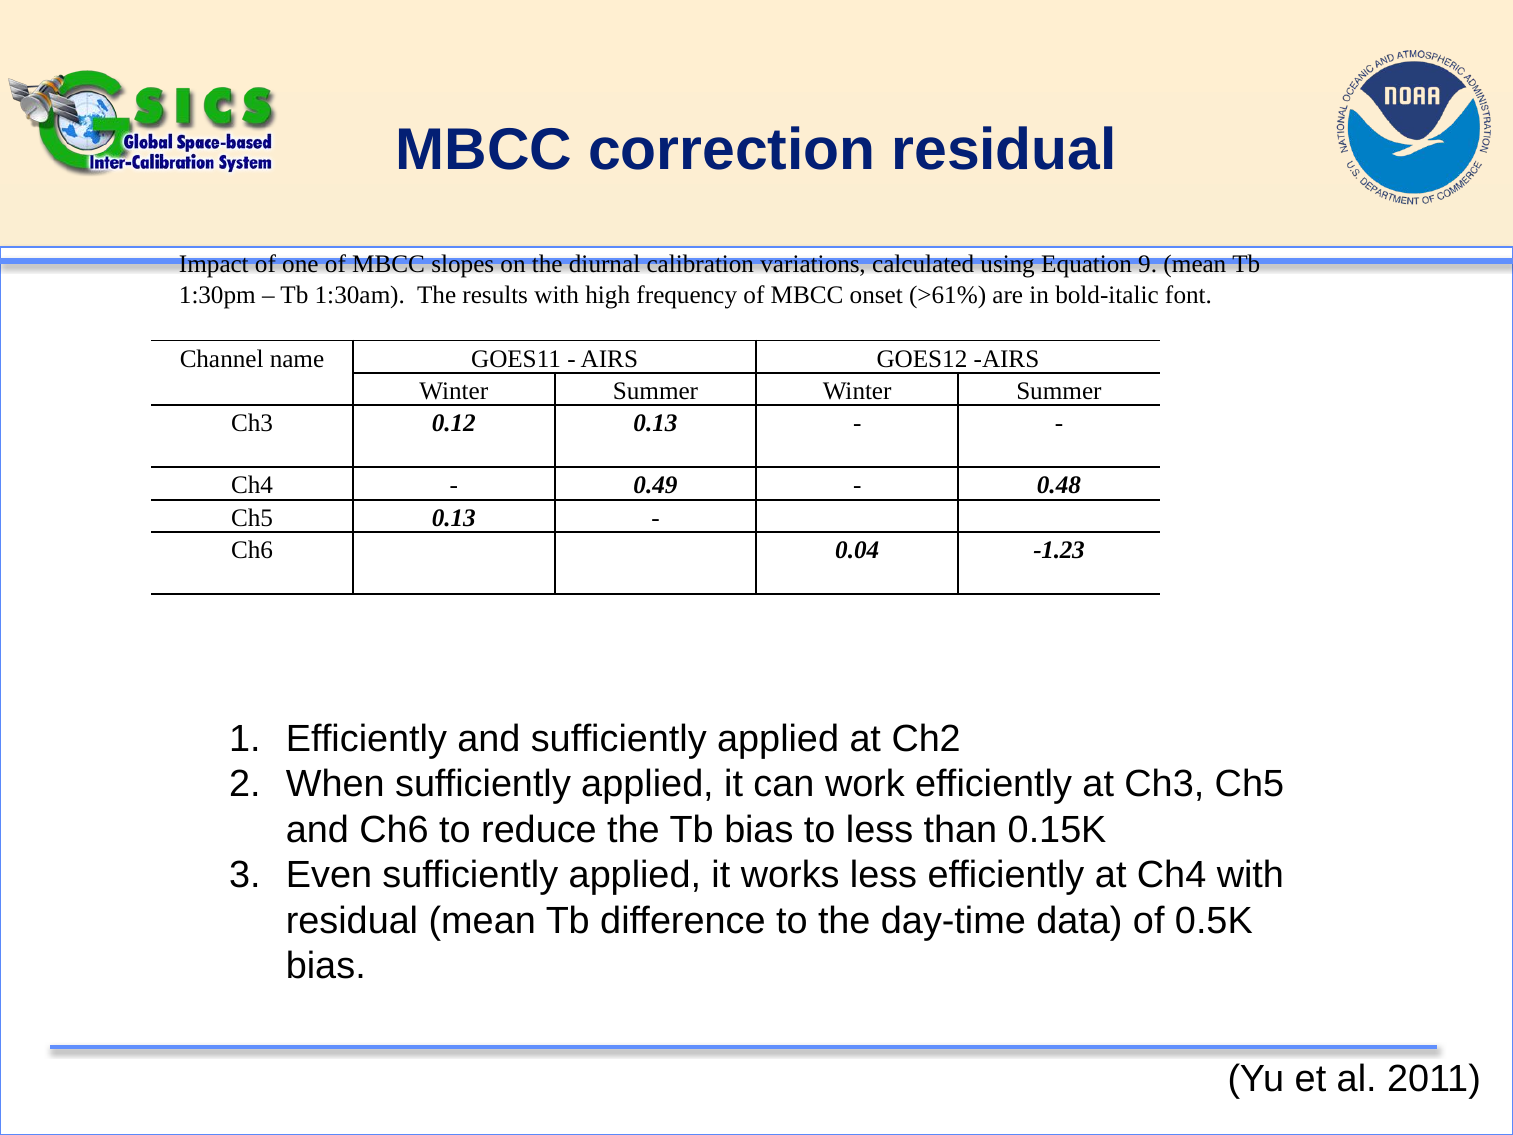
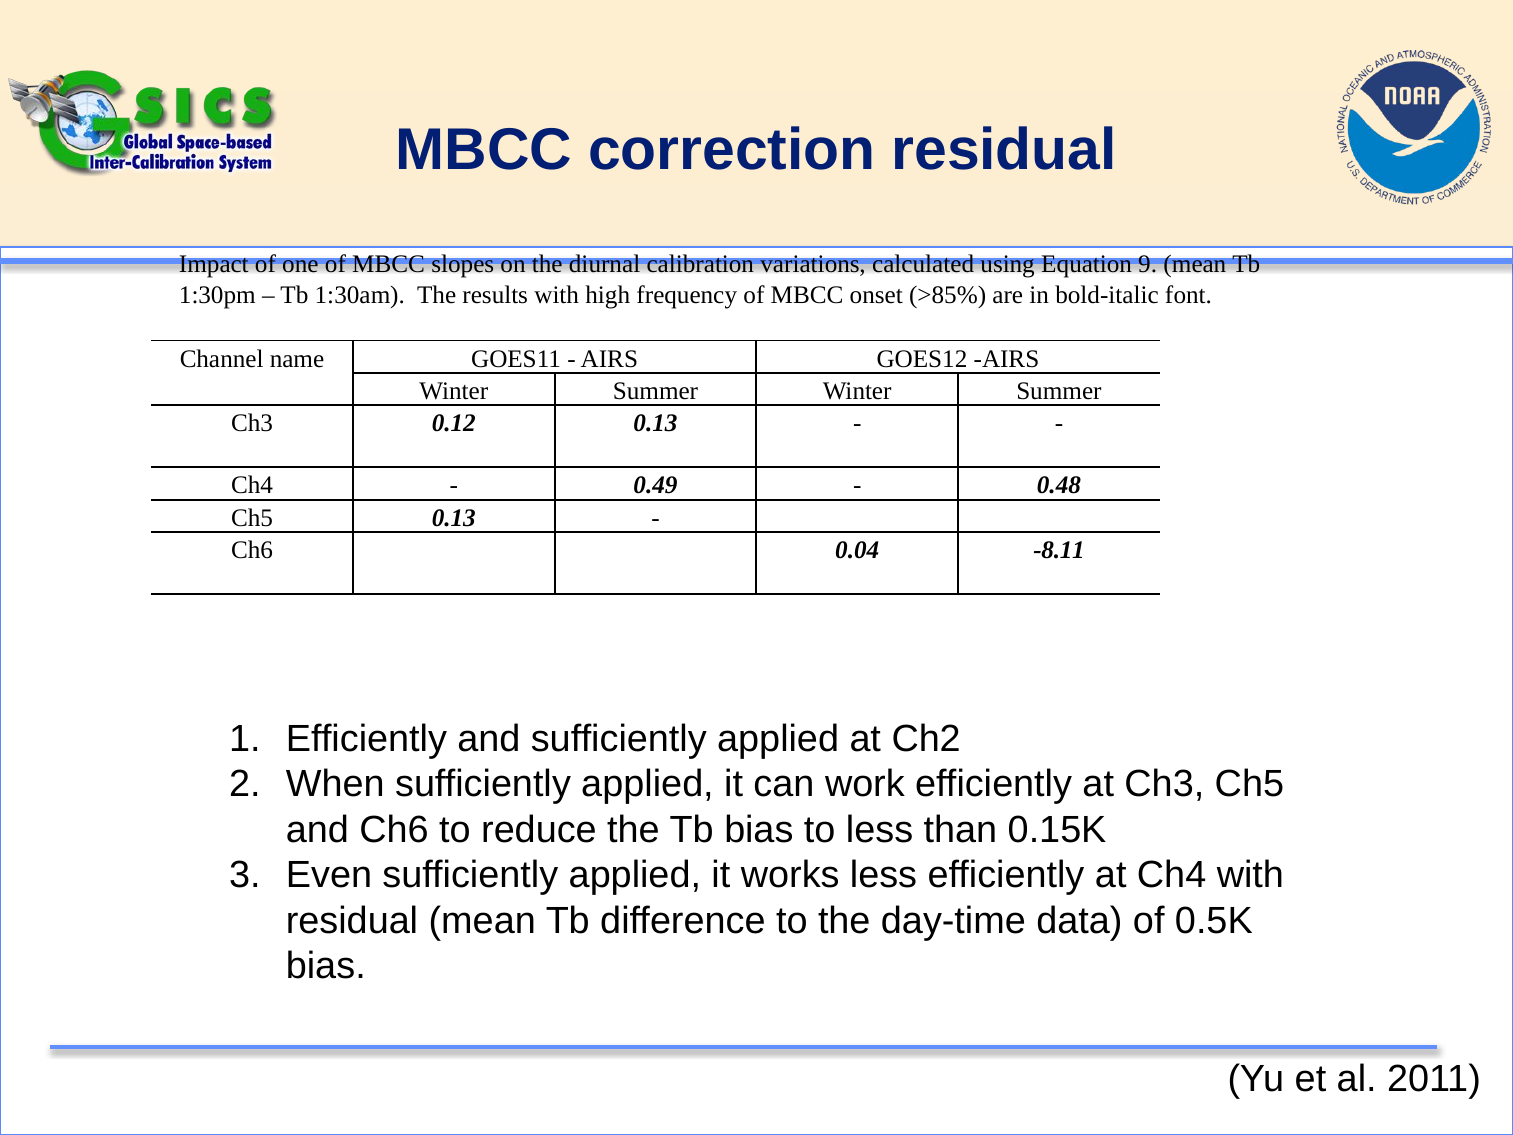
>61%: >61% -> >85%
-1.23: -1.23 -> -8.11
